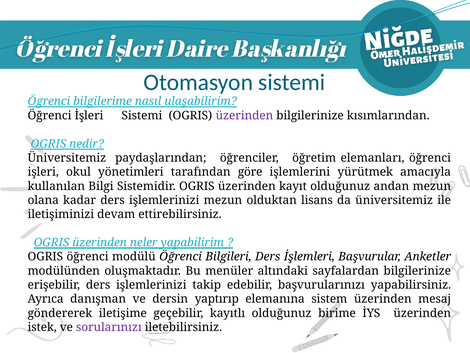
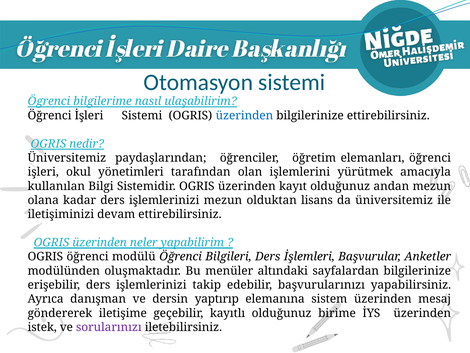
üzerinden at (244, 115) colour: purple -> blue
bilgilerinize kısımlarından: kısımlarından -> ettirebilirsiniz
göre: göre -> olan
